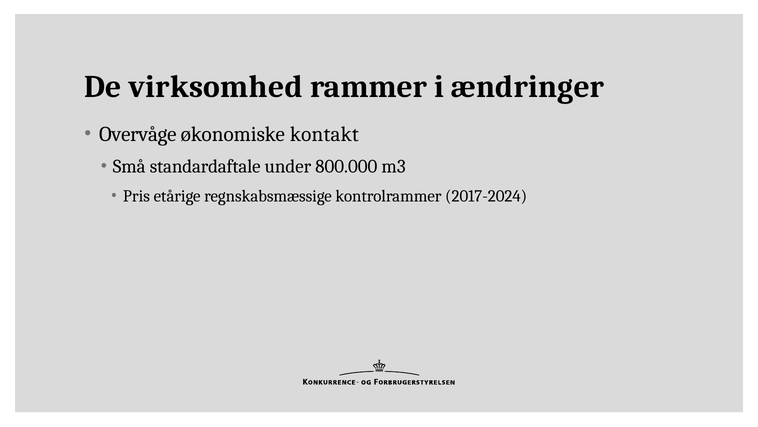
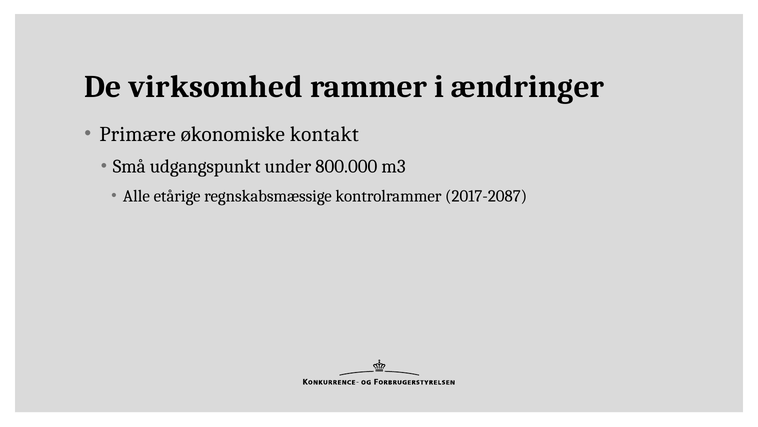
Overvåge: Overvåge -> Primære
standardaftale: standardaftale -> udgangspunkt
Pris: Pris -> Alle
2017-2024: 2017-2024 -> 2017-2087
